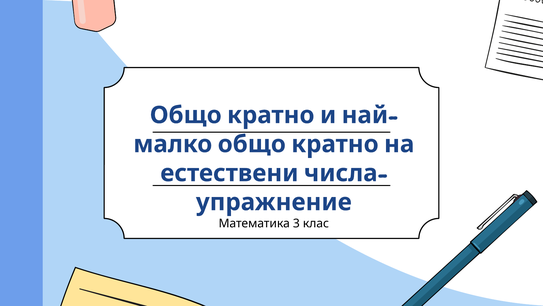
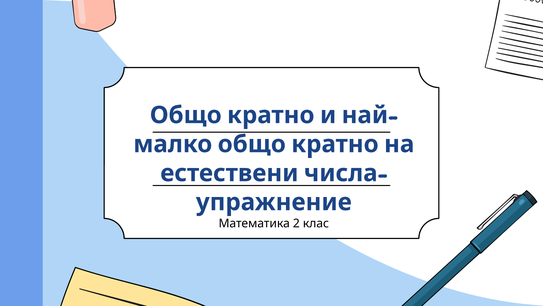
3: 3 -> 2
